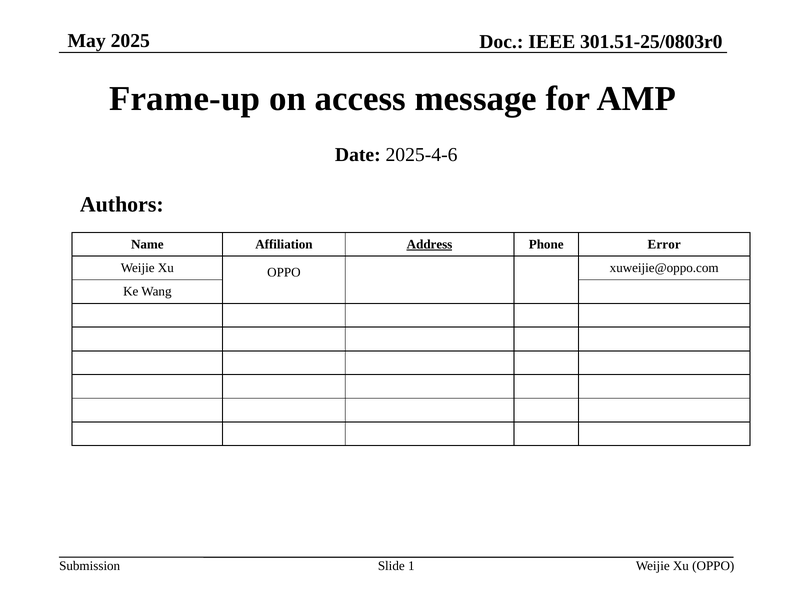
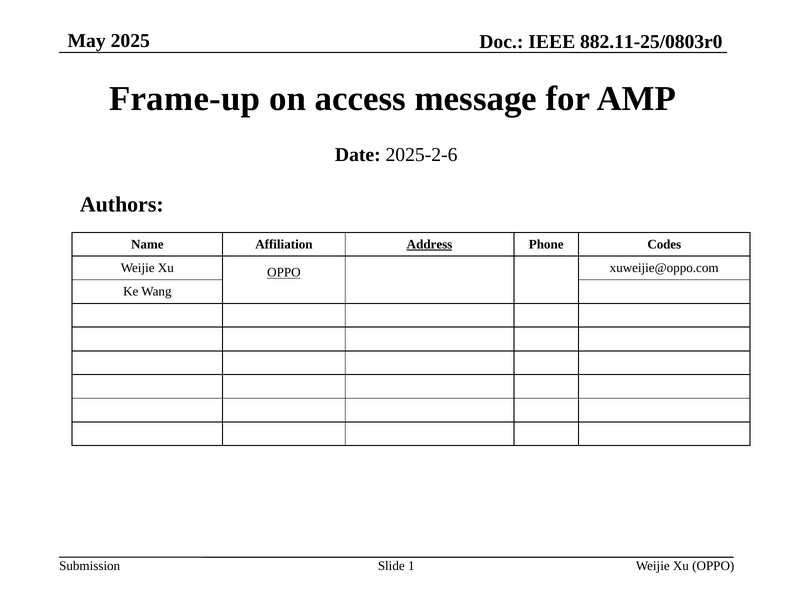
301.51-25/0803r0: 301.51-25/0803r0 -> 882.11-25/0803r0
2025-4-6: 2025-4-6 -> 2025-2-6
Error: Error -> Codes
OPPO at (284, 272) underline: none -> present
